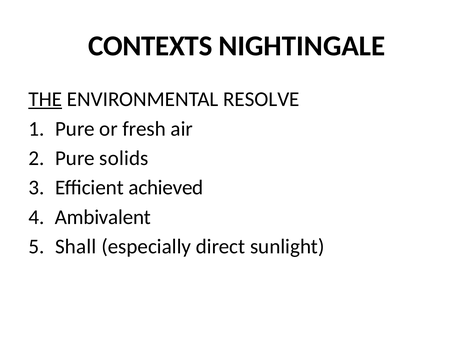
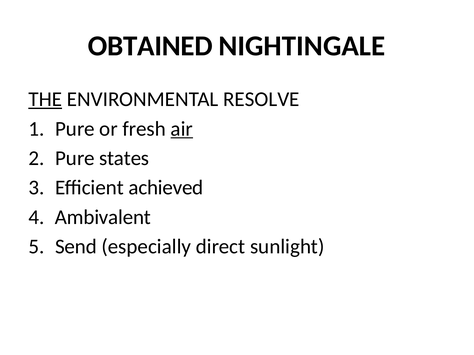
CONTEXTS: CONTEXTS -> OBTAINED
air underline: none -> present
solids: solids -> states
Shall: Shall -> Send
